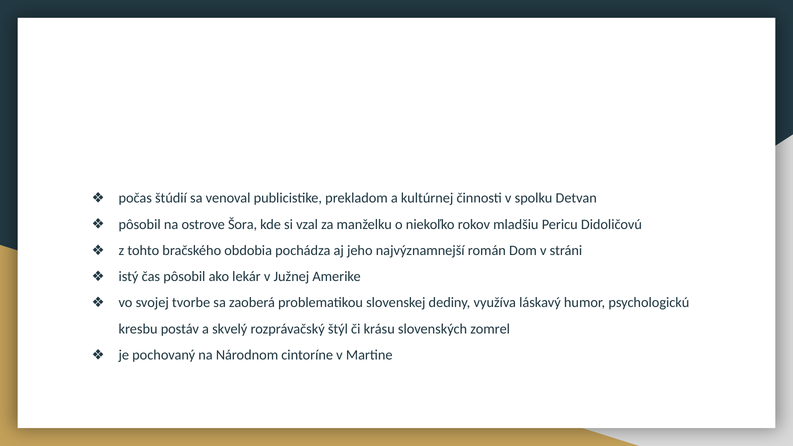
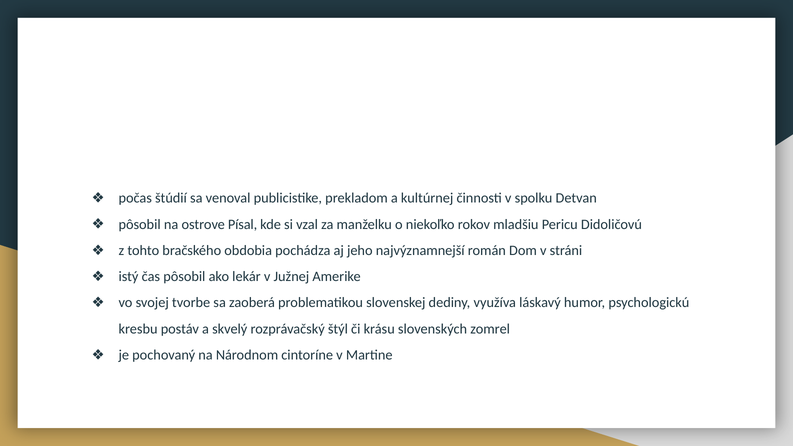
Šora: Šora -> Písal
